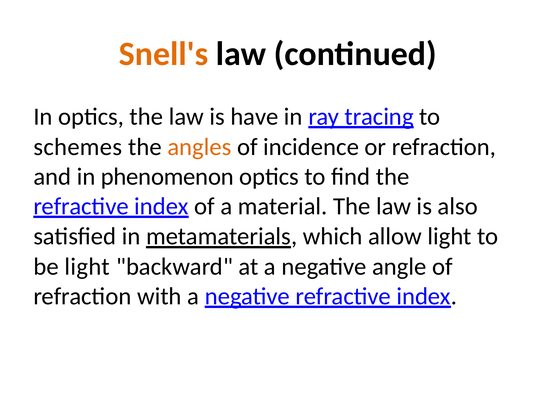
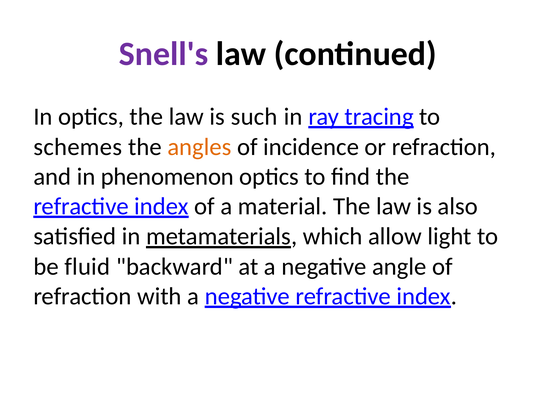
Snell's colour: orange -> purple
have: have -> such
be light: light -> fluid
